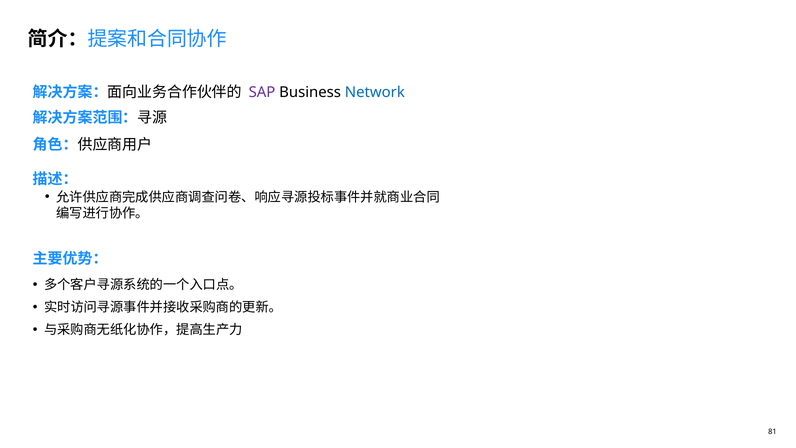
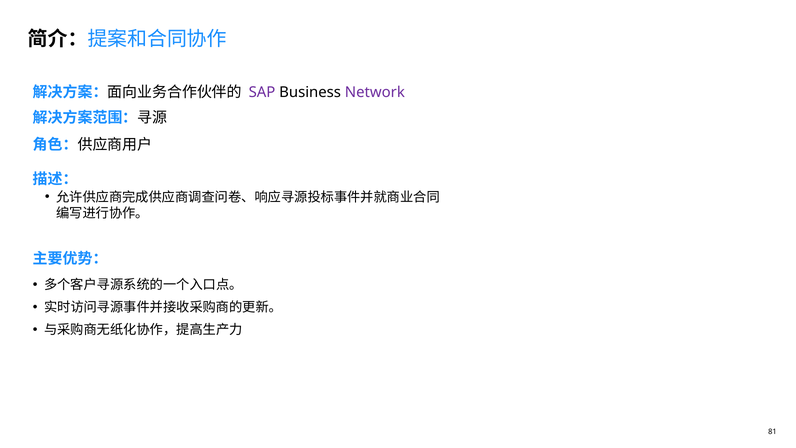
Network colour: blue -> purple
